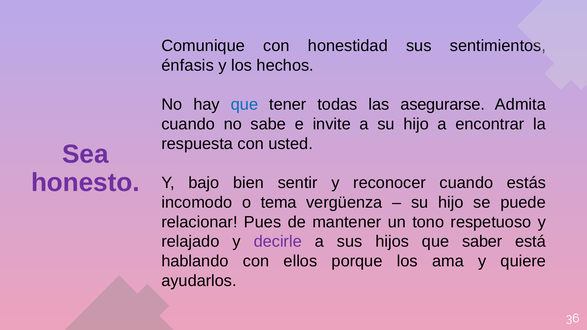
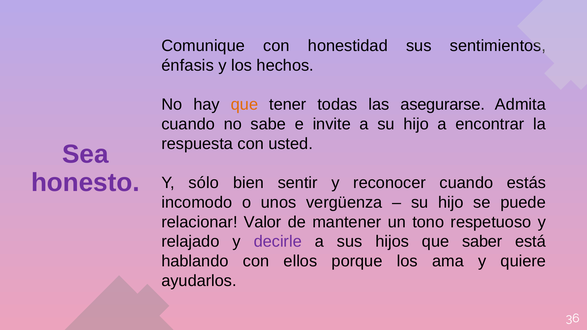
que at (244, 105) colour: blue -> orange
bajo: bajo -> sólo
tema: tema -> unos
Pues: Pues -> Valor
